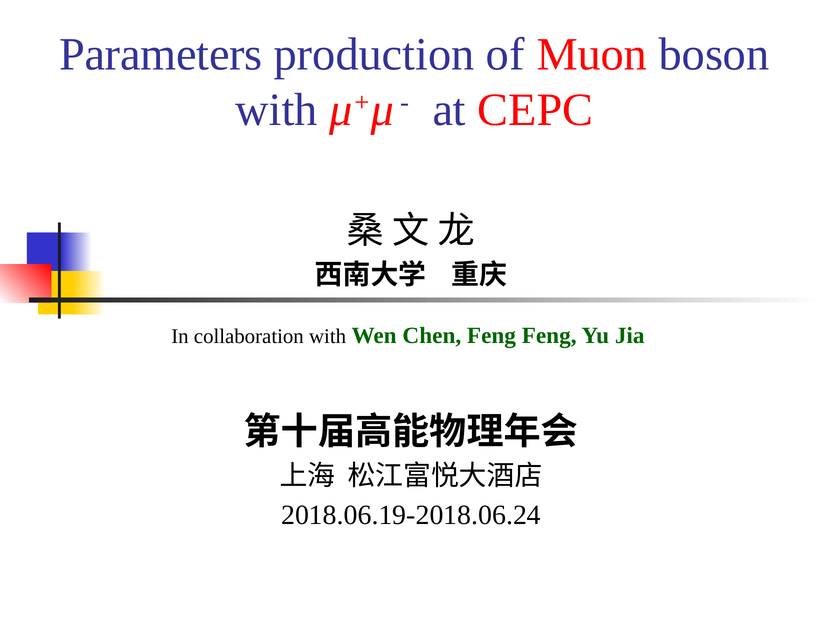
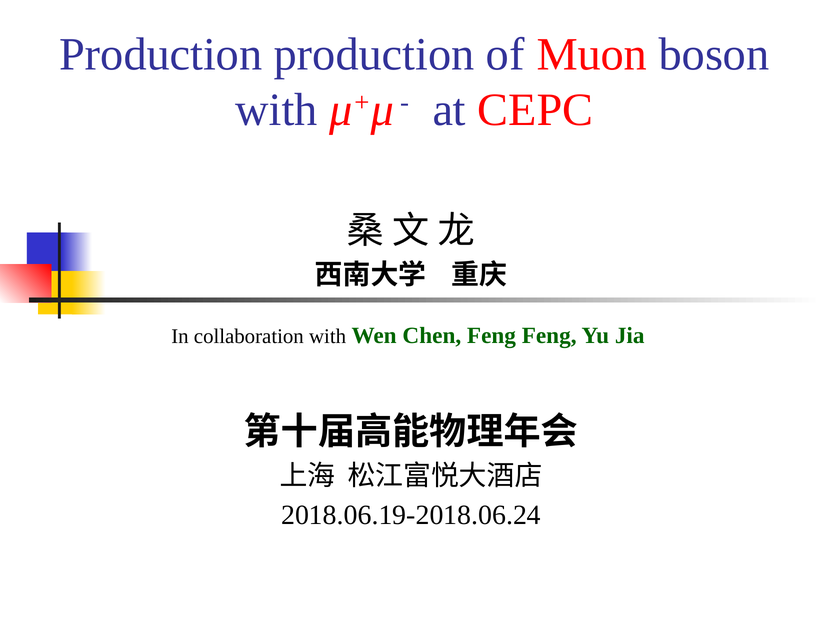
Parameters at (161, 54): Parameters -> Production
